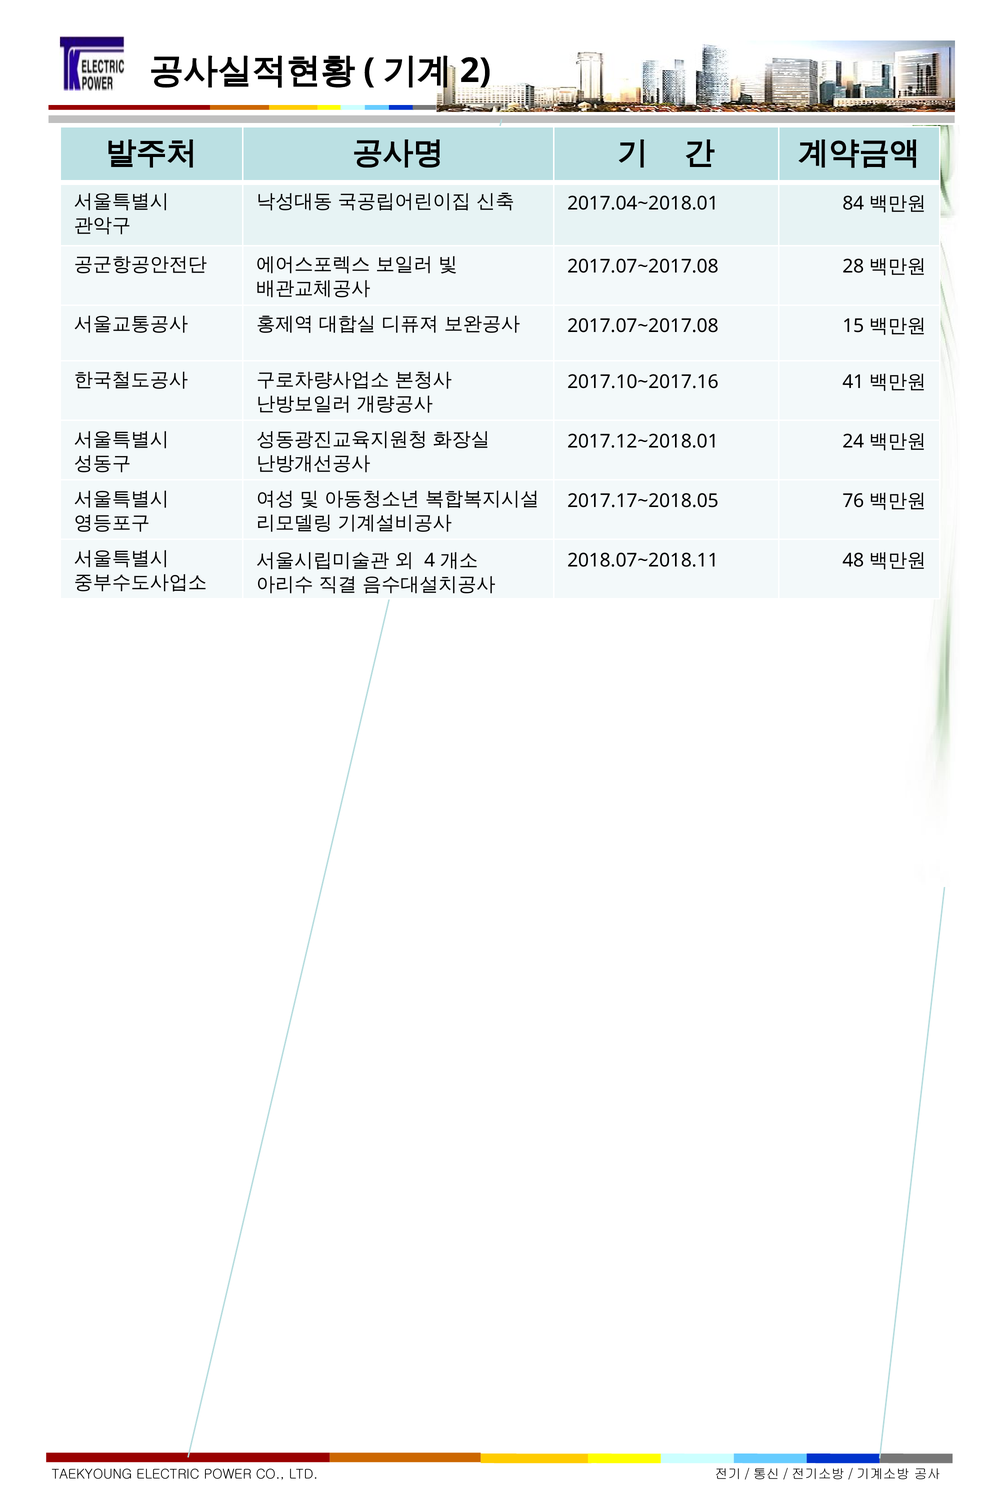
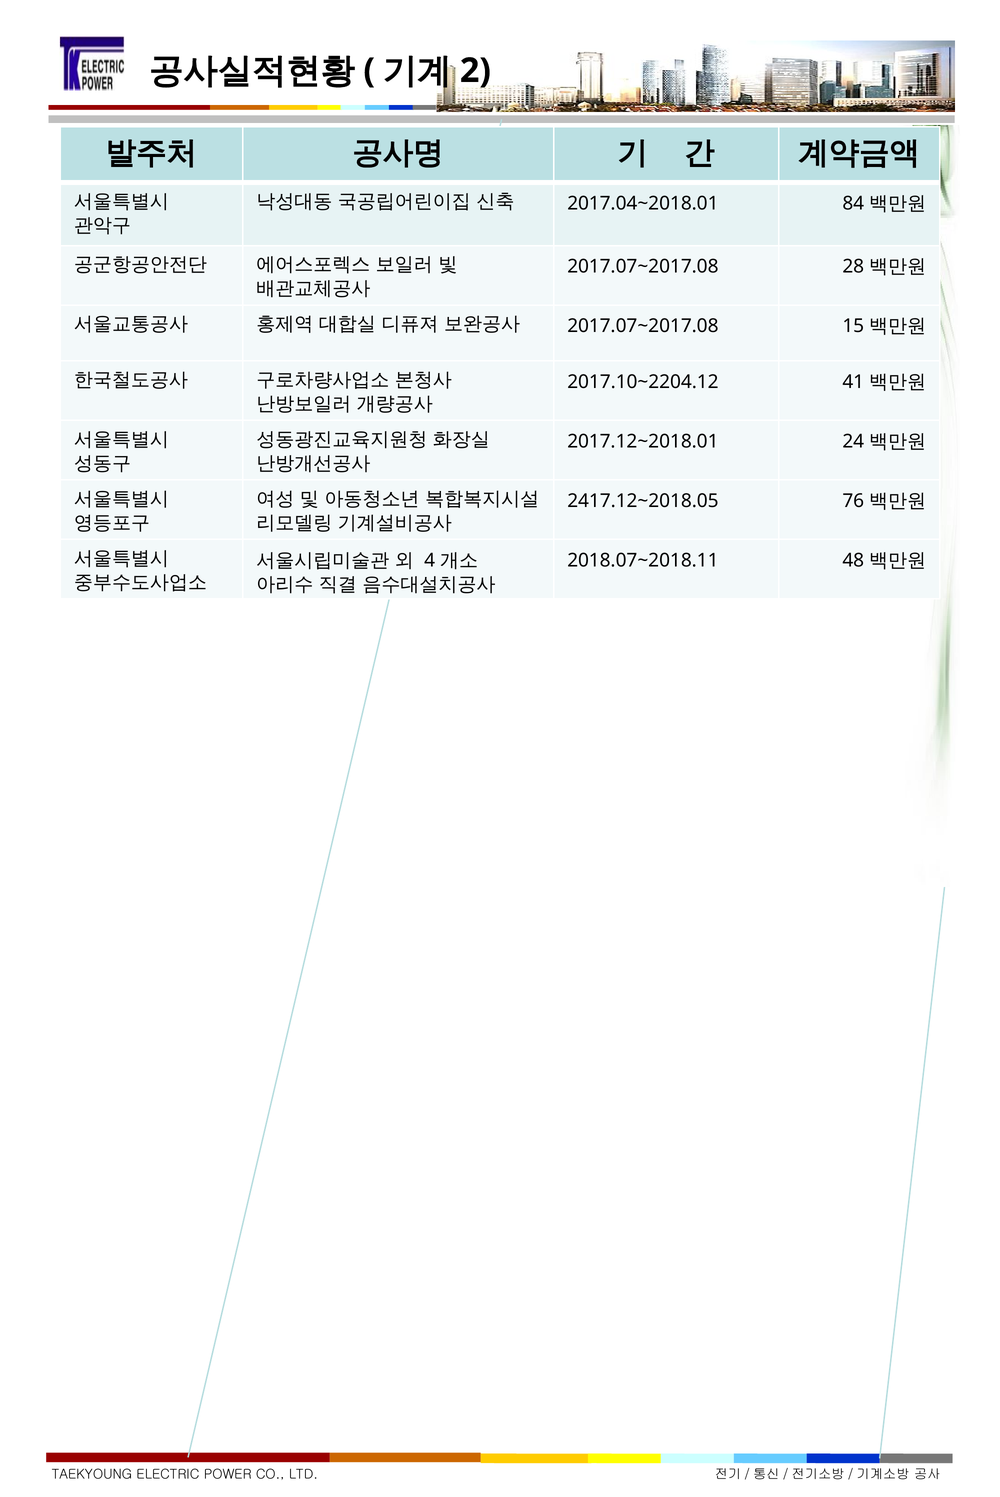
2017.10~2017.16: 2017.10~2017.16 -> 2017.10~2204.12
2017.17~2018.05: 2017.17~2018.05 -> 2417.12~2018.05
